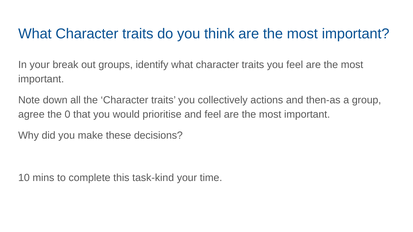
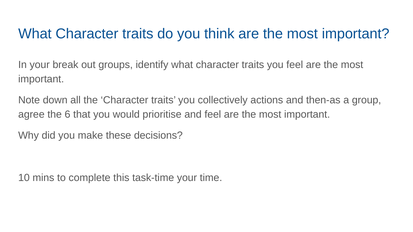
0: 0 -> 6
task-kind: task-kind -> task-time
